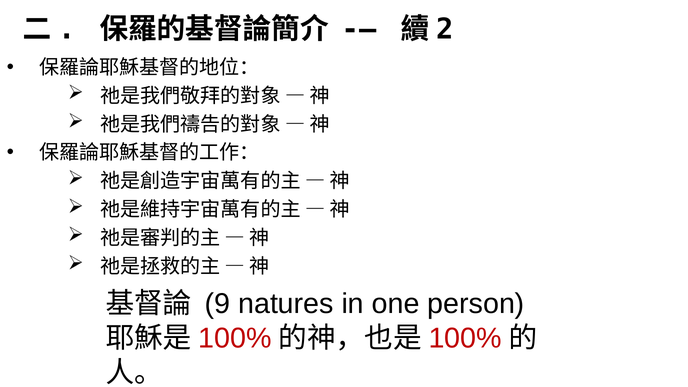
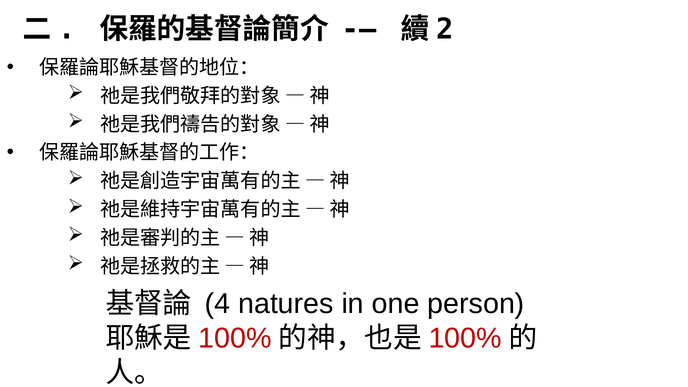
9: 9 -> 4
